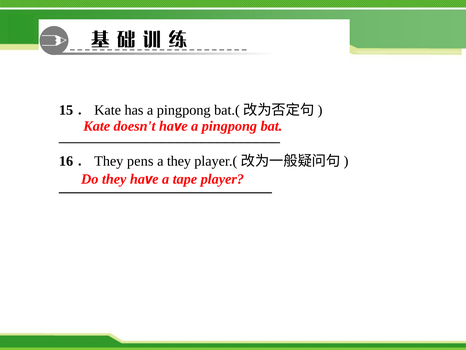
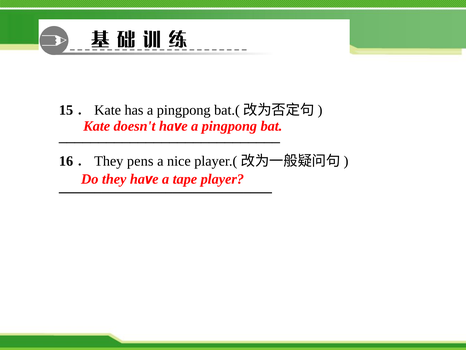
a they: they -> nice
